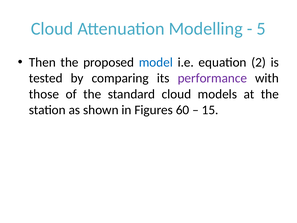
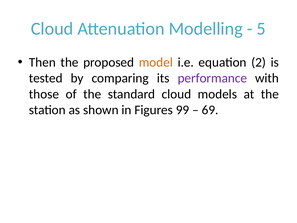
model colour: blue -> orange
60: 60 -> 99
15: 15 -> 69
